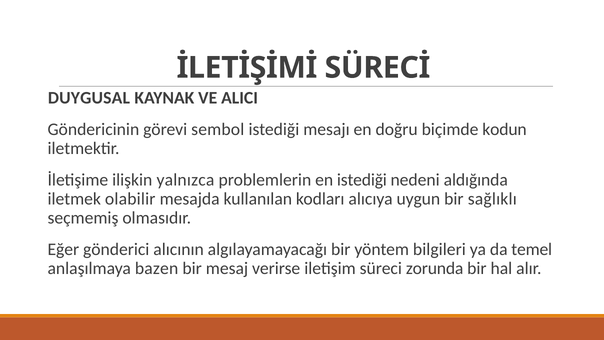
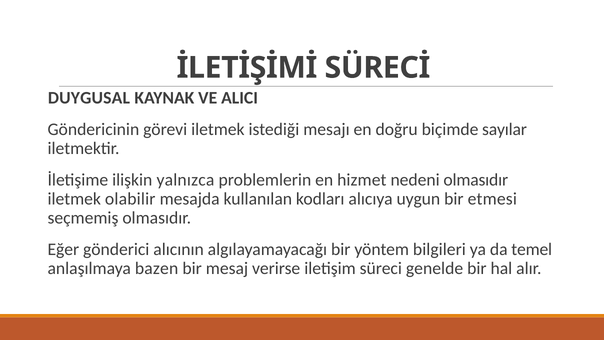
görevi sembol: sembol -> iletmek
kodun: kodun -> sayılar
en istediği: istediği -> hizmet
nedeni aldığında: aldığında -> olmasıdır
sağlıklı: sağlıklı -> etmesi
zorunda: zorunda -> genelde
